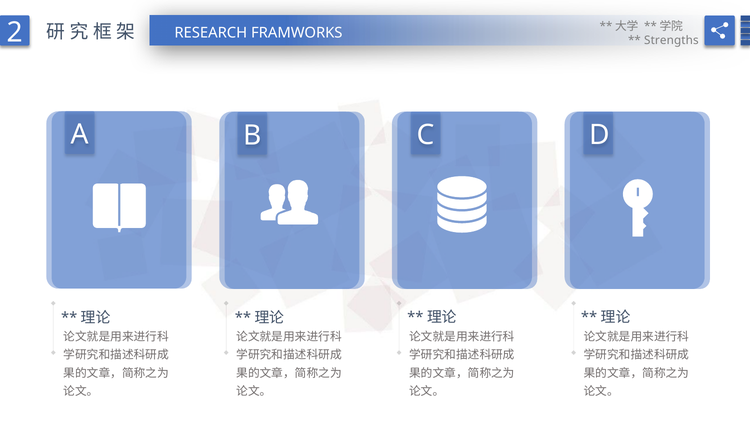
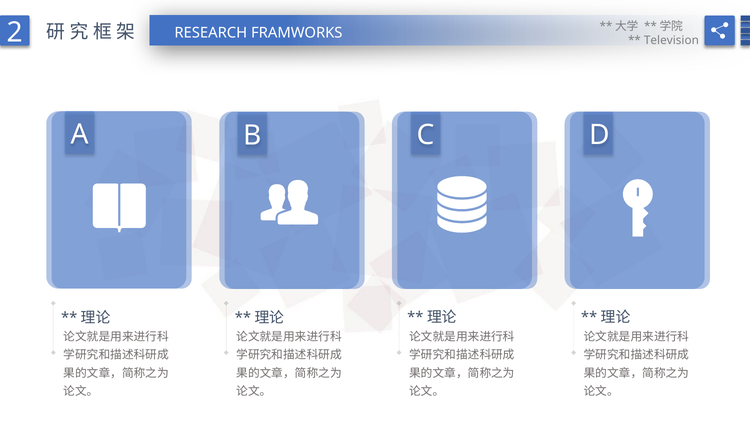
Strengths: Strengths -> Television
